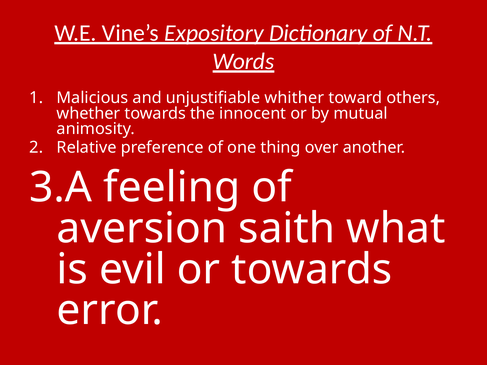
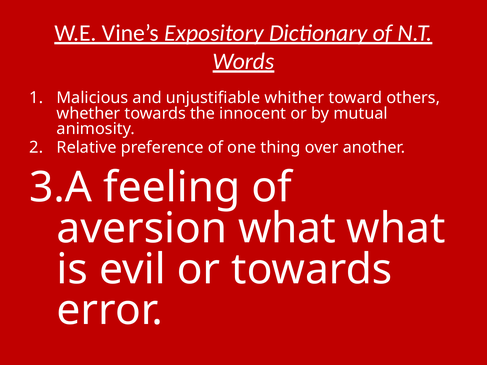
aversion saith: saith -> what
